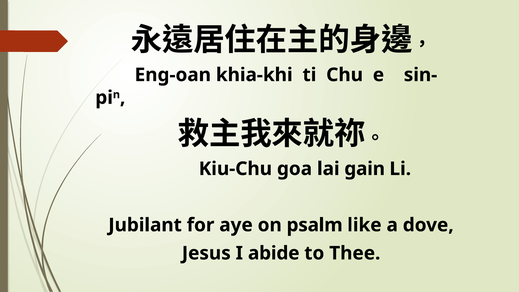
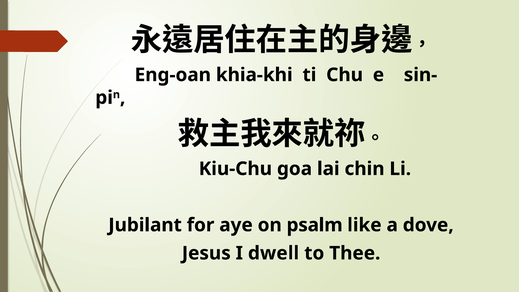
gain: gain -> chin
abide: abide -> dwell
